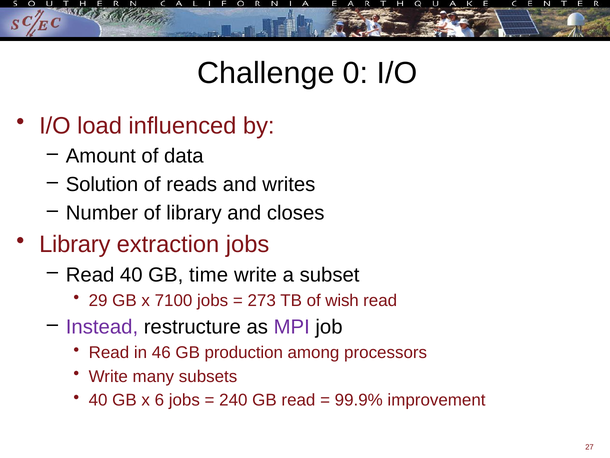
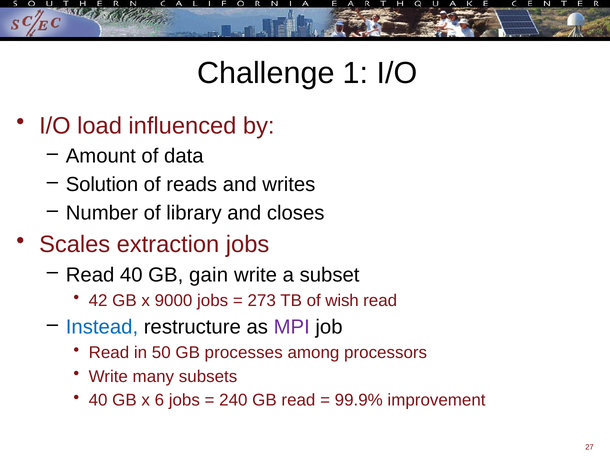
0: 0 -> 1
Library at (75, 244): Library -> Scales
time: time -> gain
29: 29 -> 42
7100: 7100 -> 9000
Instead colour: purple -> blue
46: 46 -> 50
production: production -> processes
